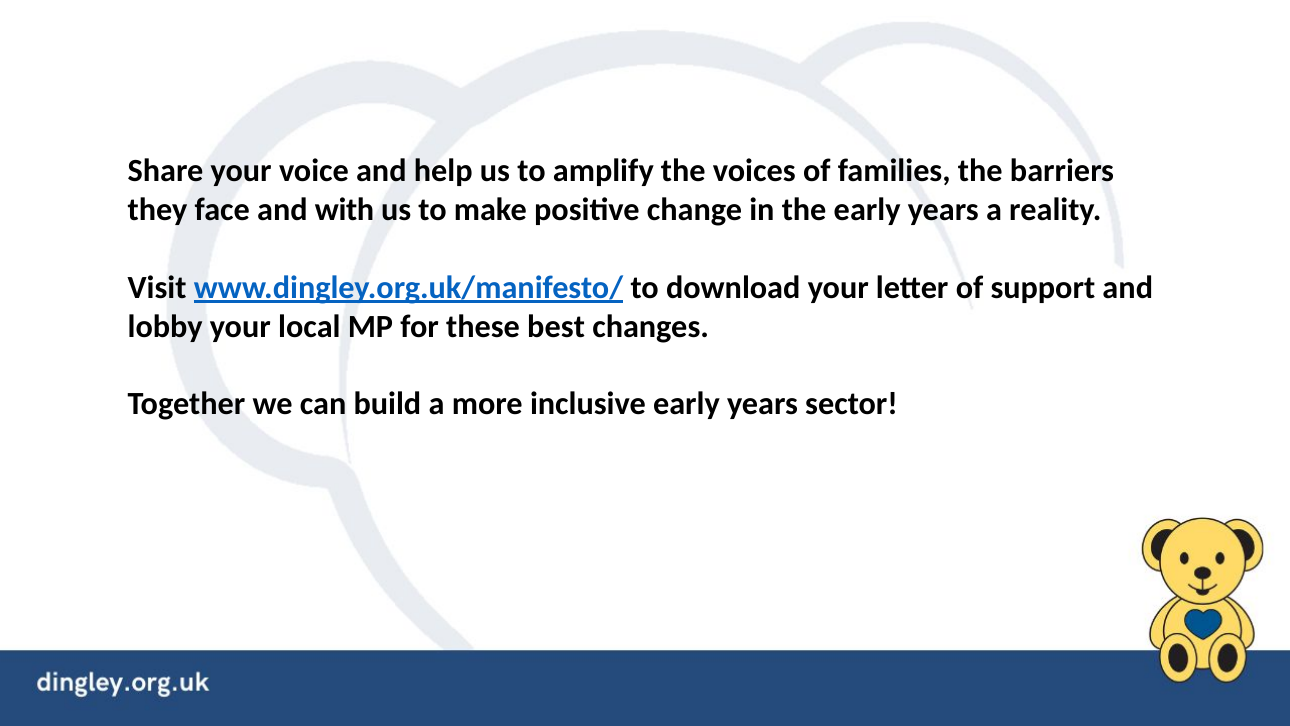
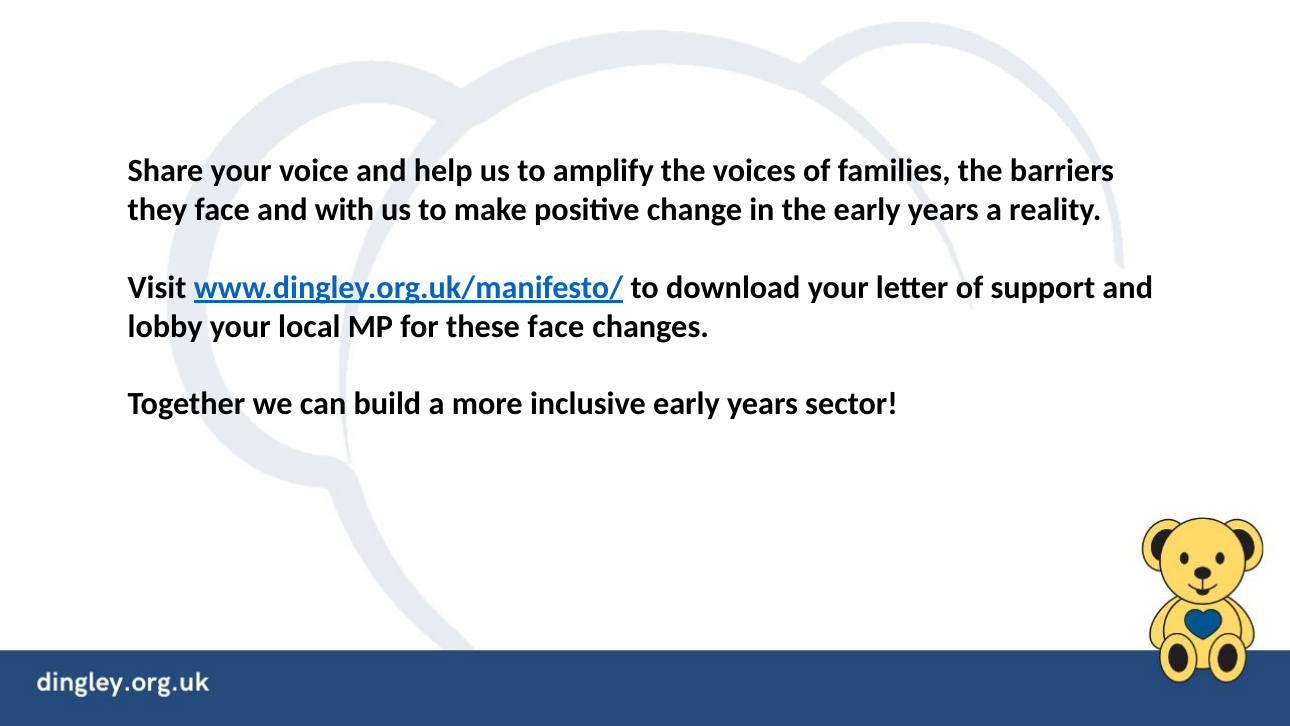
these best: best -> face
